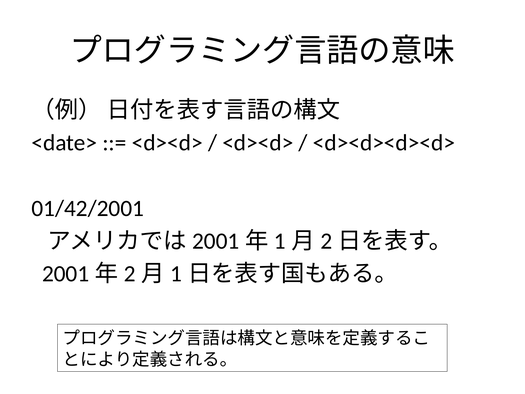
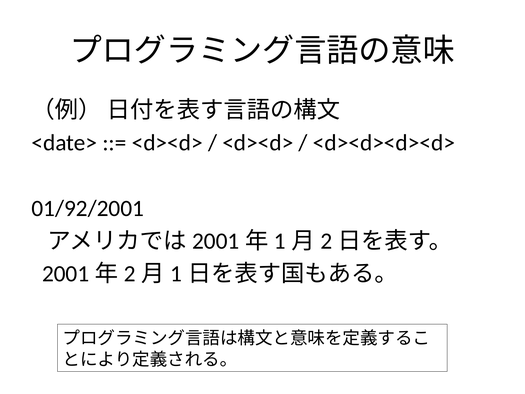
01/42/2001: 01/42/2001 -> 01/92/2001
